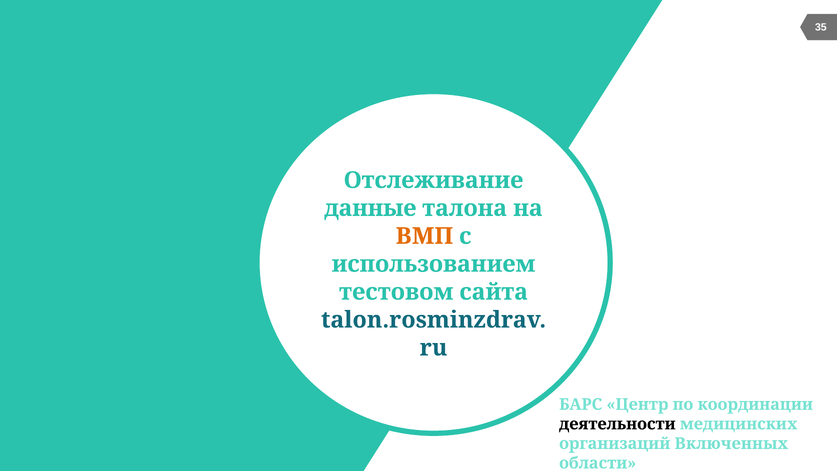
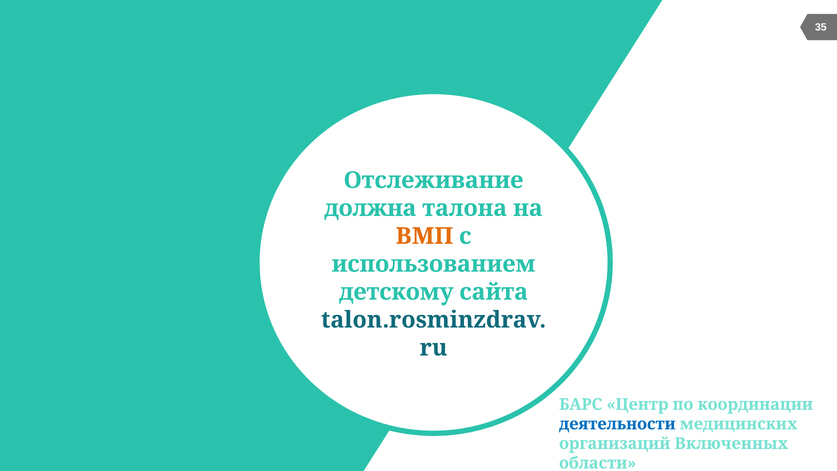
данные: данные -> должна
тестовом: тестовом -> детскому
деятельности colour: black -> blue
